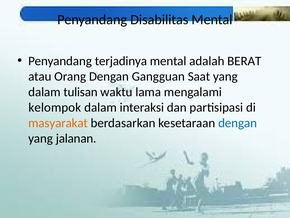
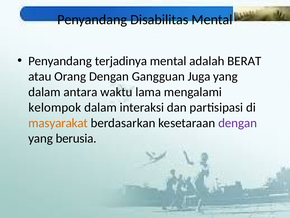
Saat: Saat -> Juga
tulisan: tulisan -> antara
dengan at (238, 123) colour: blue -> purple
jalanan: jalanan -> berusia
